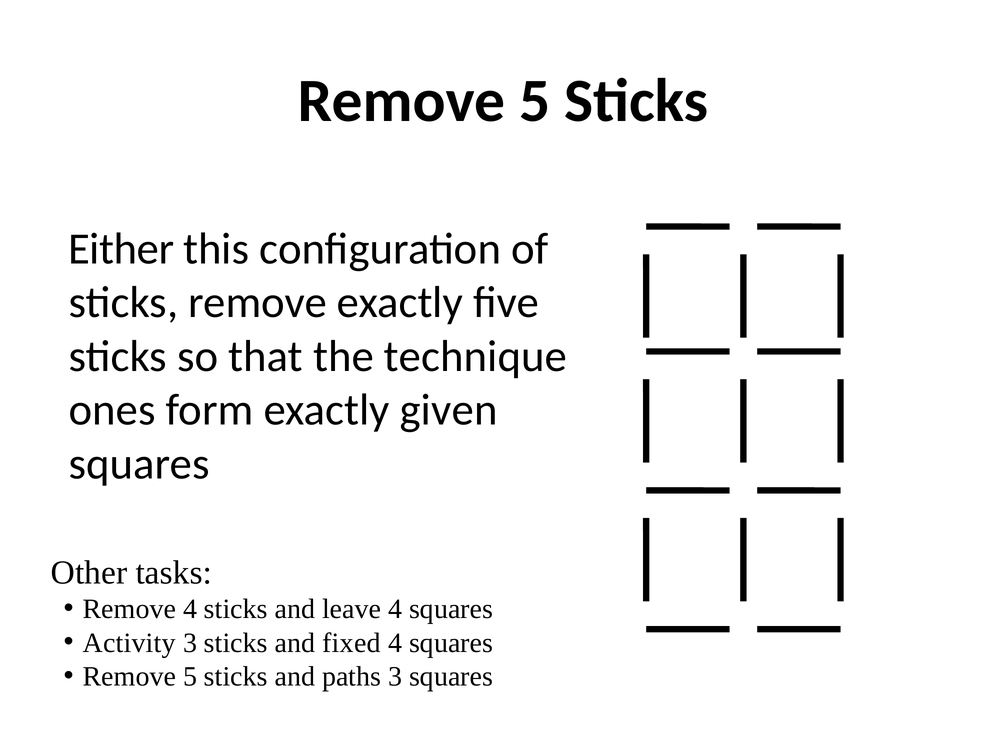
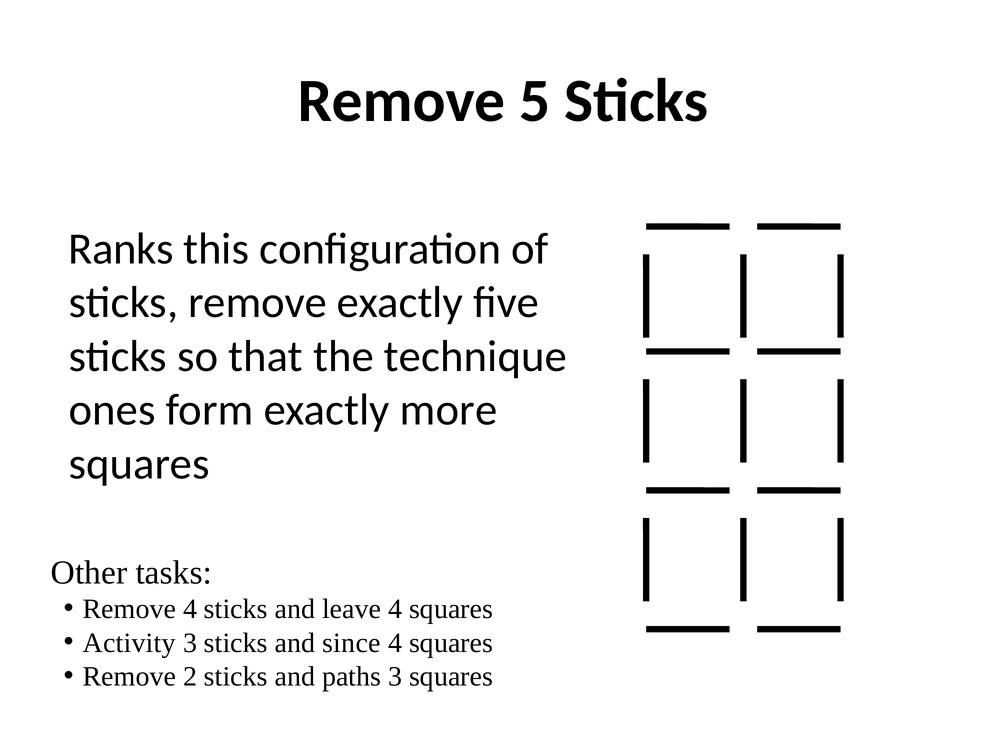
Either: Either -> Ranks
given: given -> more
fixed: fixed -> since
5 at (190, 677): 5 -> 2
